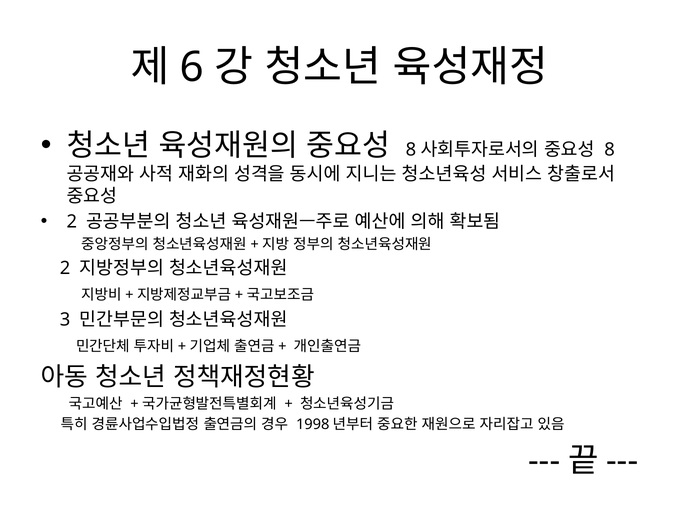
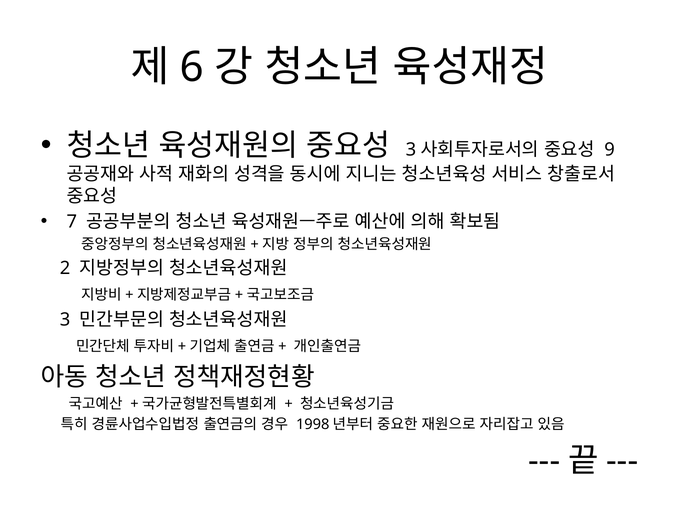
8 at (411, 150): 8 -> 3
8 at (610, 150): 8 -> 9
2 at (72, 222): 2 -> 7
